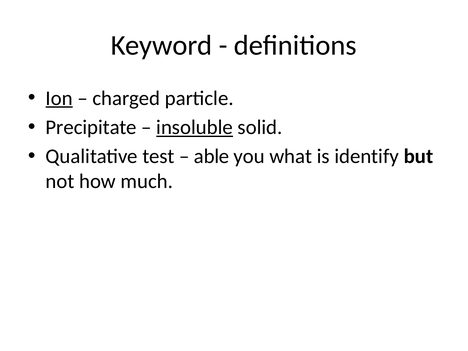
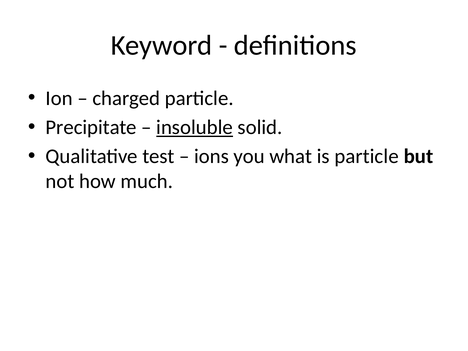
Ion underline: present -> none
able: able -> ions
is identify: identify -> particle
